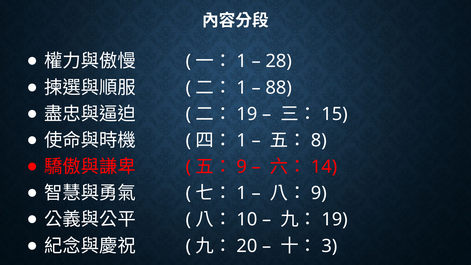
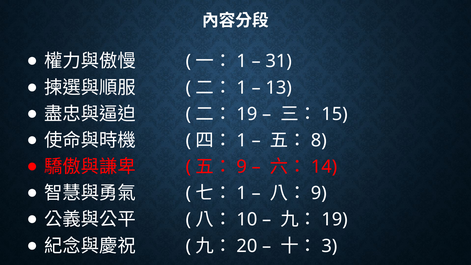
28: 28 -> 31
88: 88 -> 13
